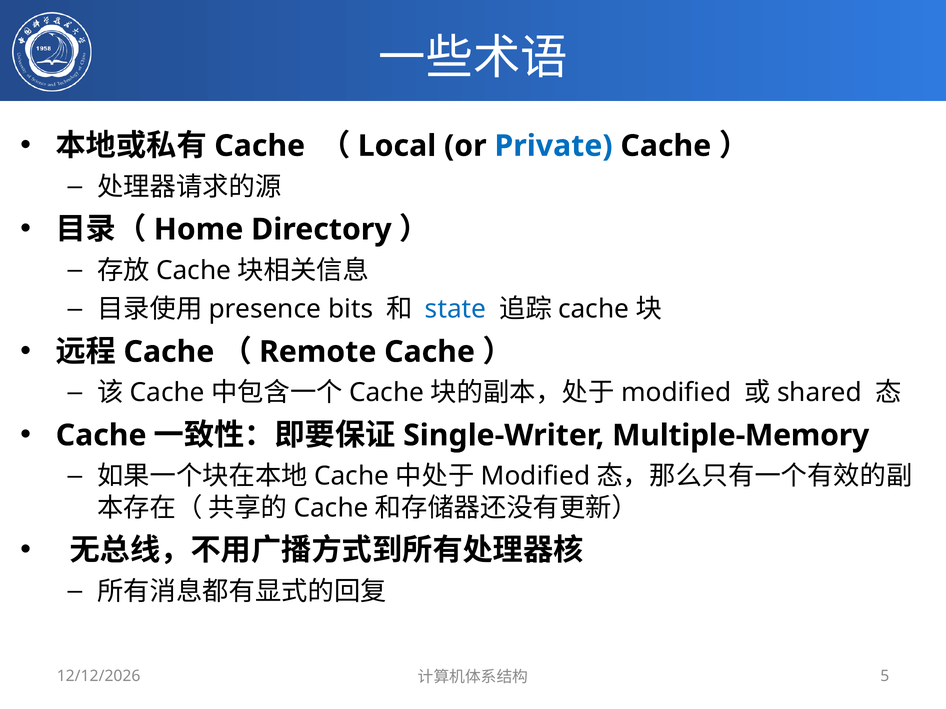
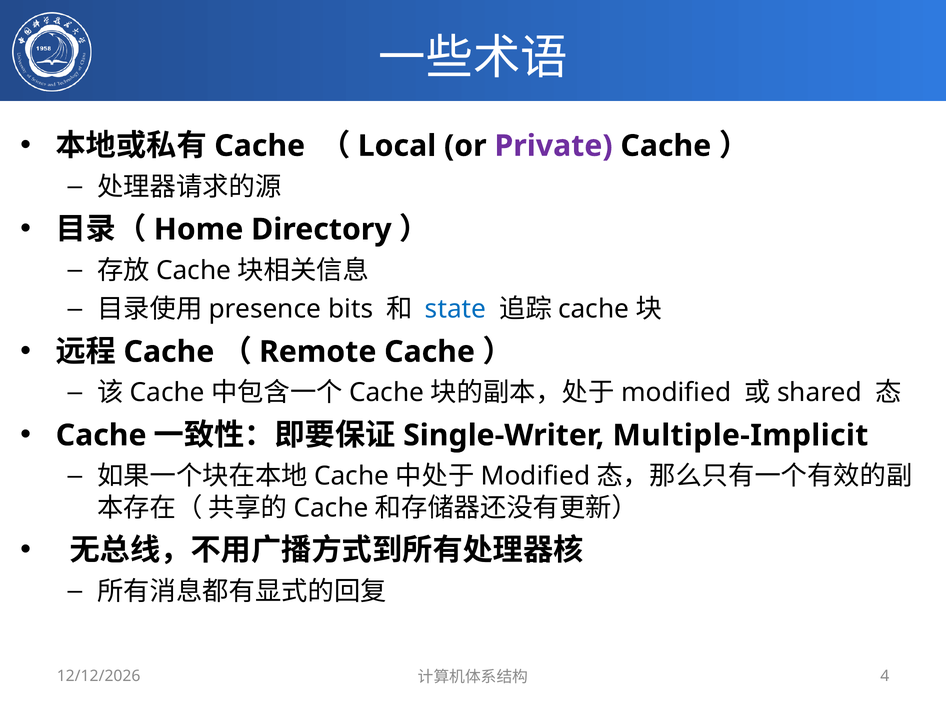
Private colour: blue -> purple
Multiple-Memory: Multiple-Memory -> Multiple-Implicit
5: 5 -> 4
